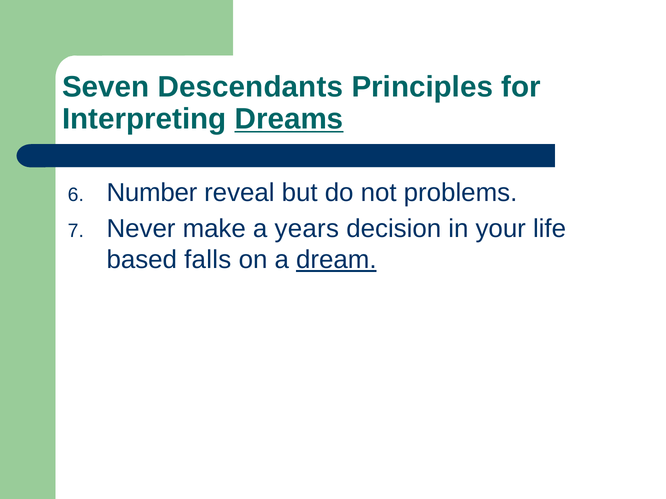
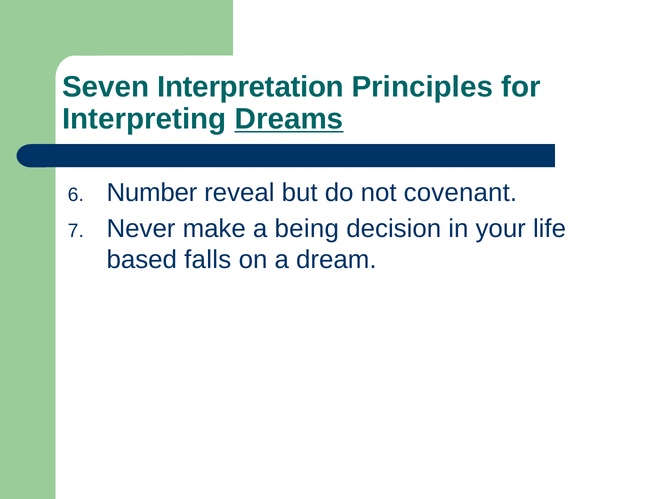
Descendants: Descendants -> Interpretation
problems: problems -> covenant
years: years -> being
dream underline: present -> none
